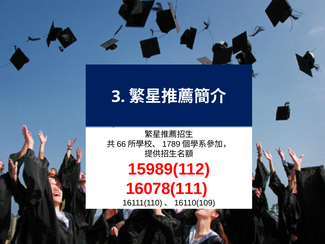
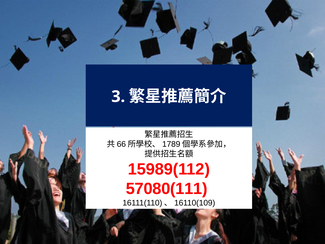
16078(111: 16078(111 -> 57080(111
